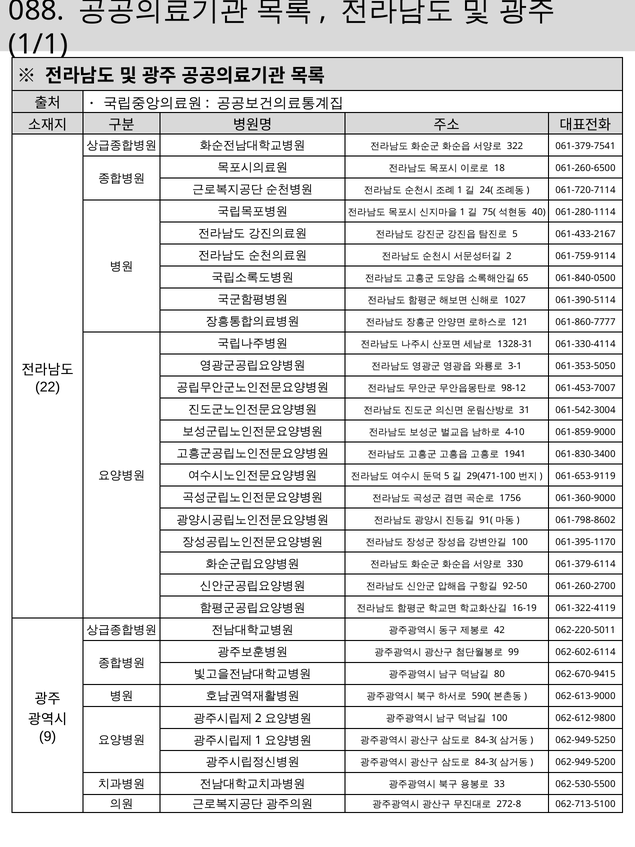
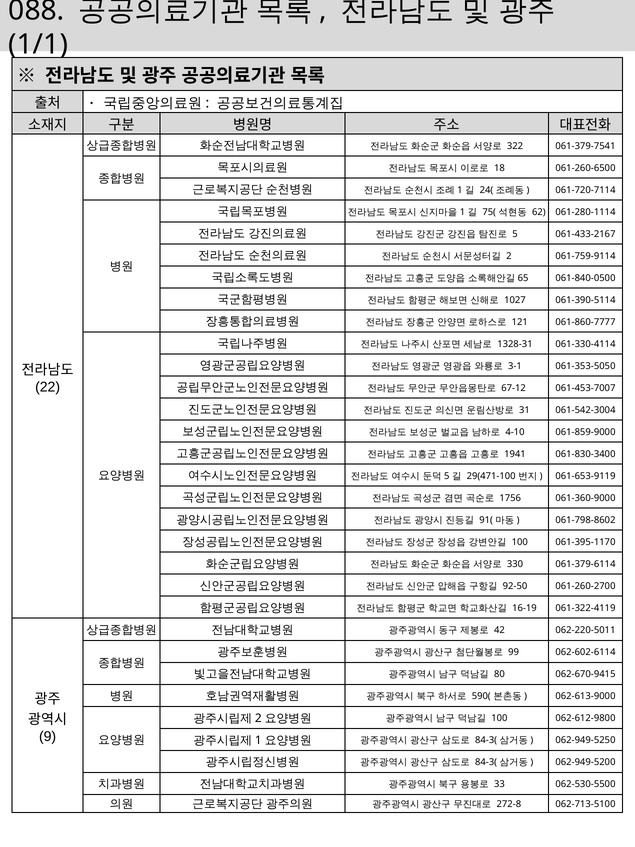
40: 40 -> 62
98-12: 98-12 -> 67-12
